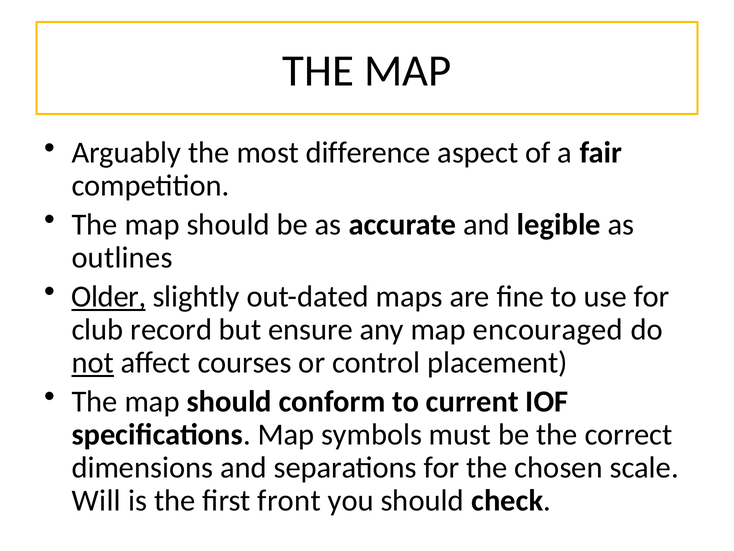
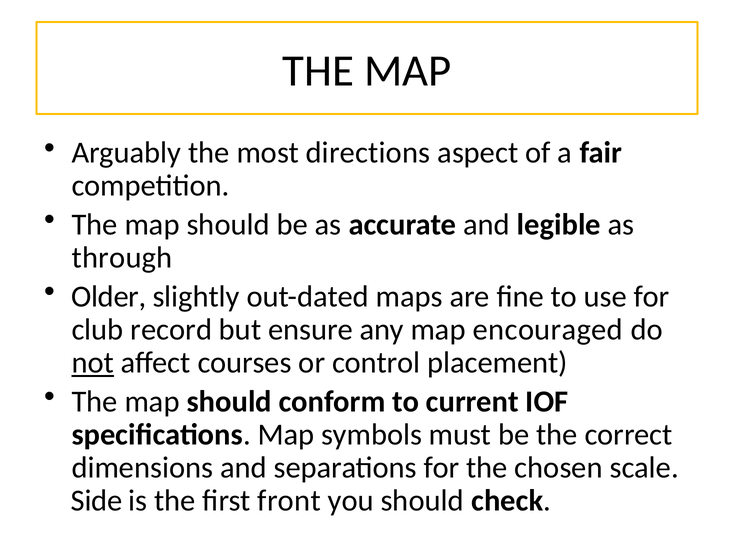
difference: difference -> directions
outlines: outlines -> through
Older underline: present -> none
Will: Will -> Side
